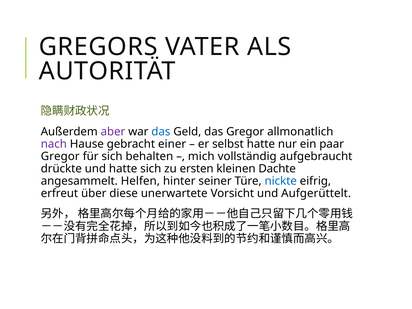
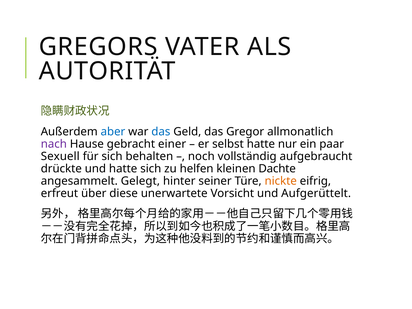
aber colour: purple -> blue
Gregor at (60, 156): Gregor -> Sexuell
mich: mich -> noch
ersten: ersten -> helfen
Helfen: Helfen -> Gelegt
nickte colour: blue -> orange
